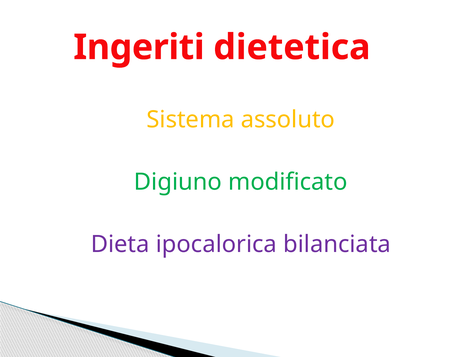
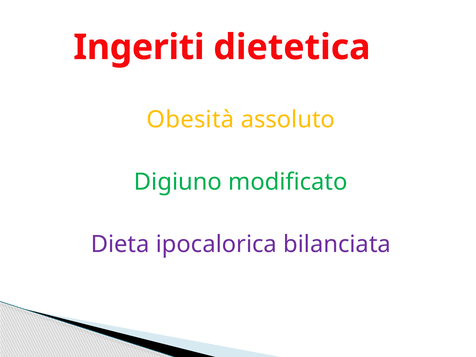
Sistema: Sistema -> Obesità
